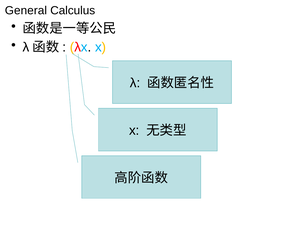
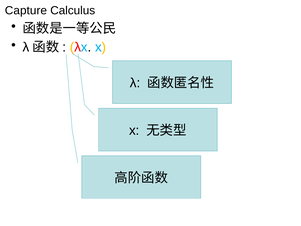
General: General -> Capture
